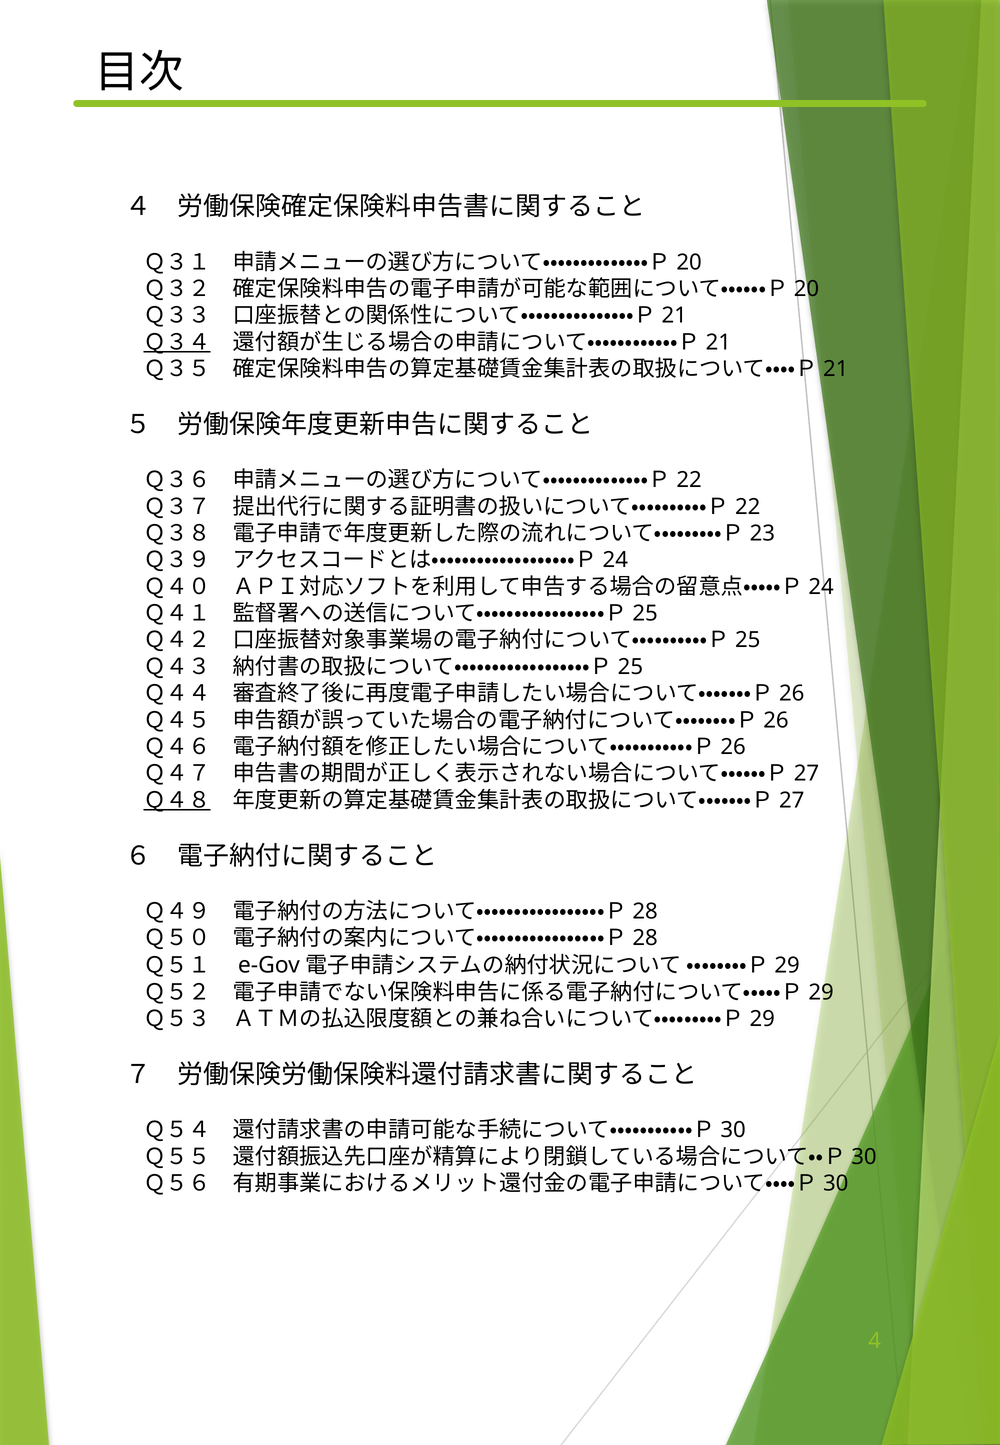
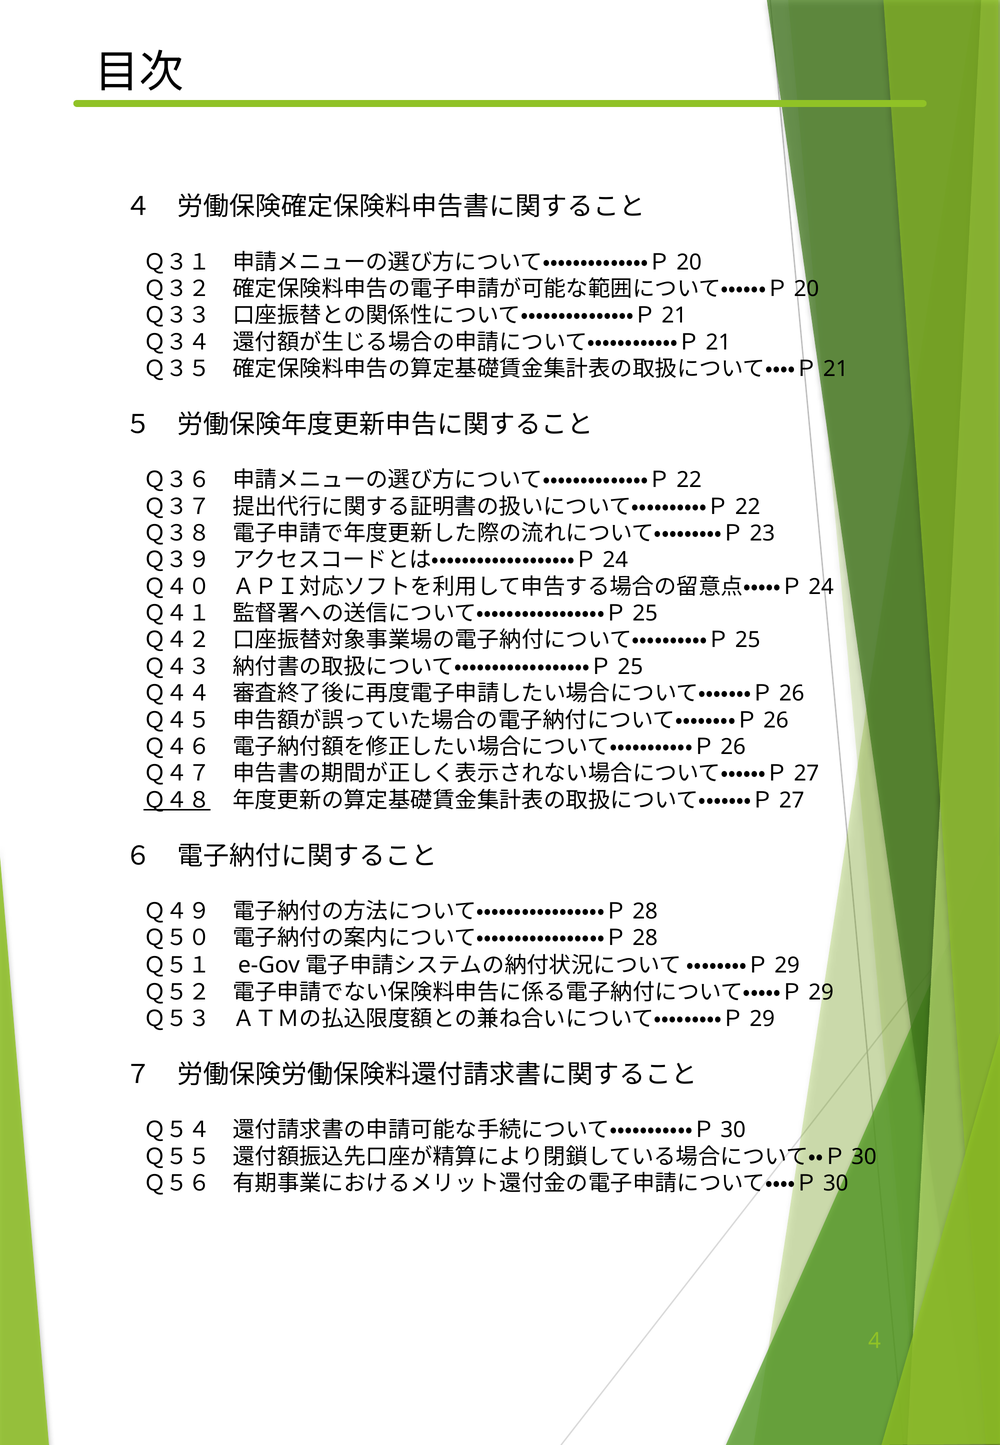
Ｑ３４ underline: present -> none
